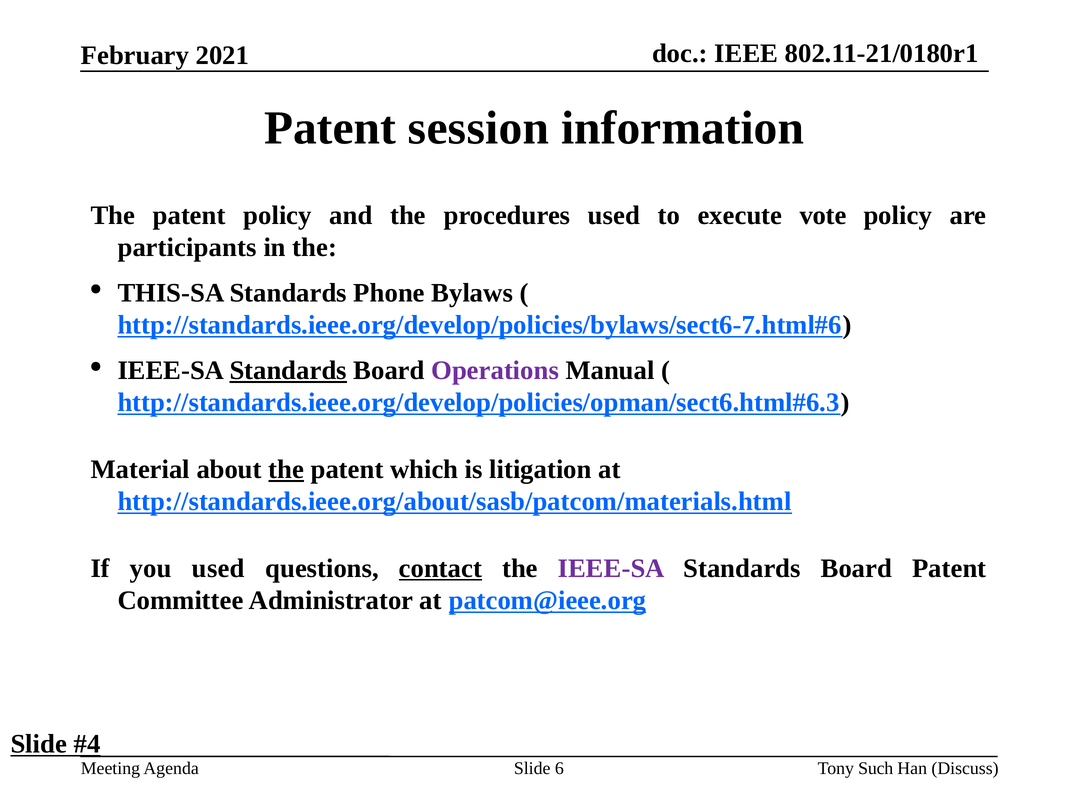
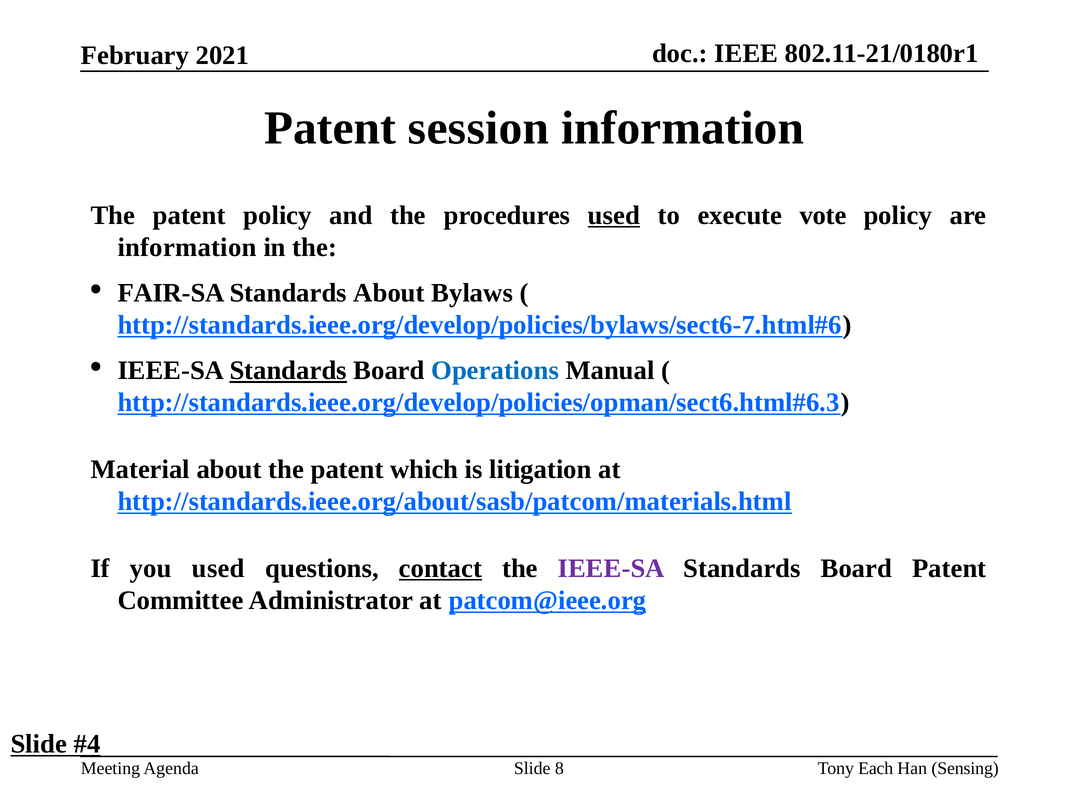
used at (614, 216) underline: none -> present
participants at (187, 248): participants -> information
THIS-SA: THIS-SA -> FAIR-SA
Standards Phone: Phone -> About
Operations colour: purple -> blue
the at (286, 470) underline: present -> none
6: 6 -> 8
Such: Such -> Each
Discuss: Discuss -> Sensing
